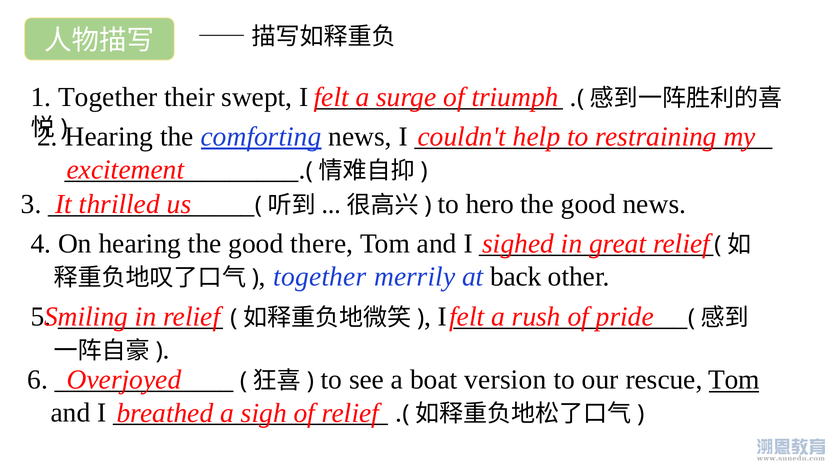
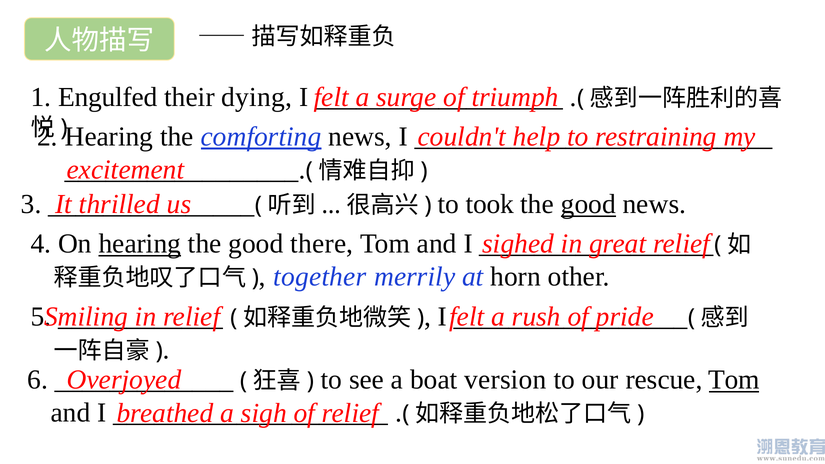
1 Together: Together -> Engulfed
swept: swept -> dying
hero: hero -> took
good at (588, 204) underline: none -> present
hearing at (140, 244) underline: none -> present
back: back -> horn
